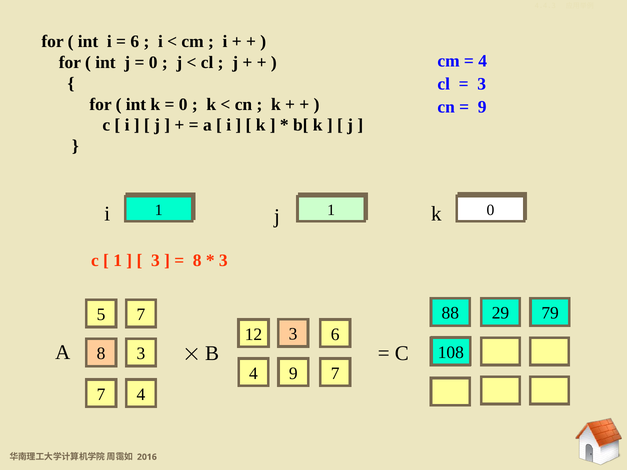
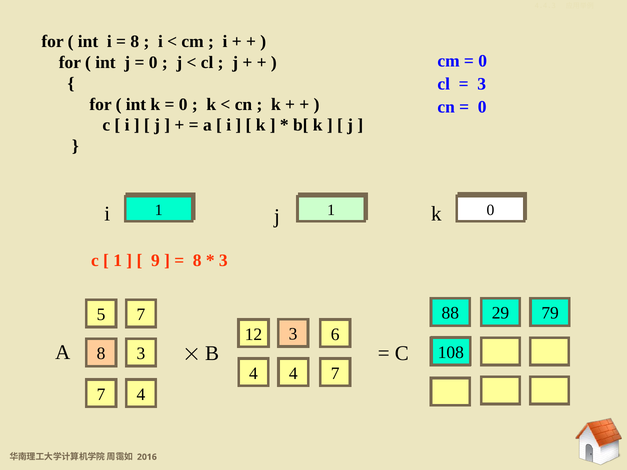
6 at (135, 42): 6 -> 8
4 at (483, 61): 4 -> 0
9 at (482, 107): 9 -> 0
3 at (155, 261): 3 -> 9
4 9: 9 -> 4
